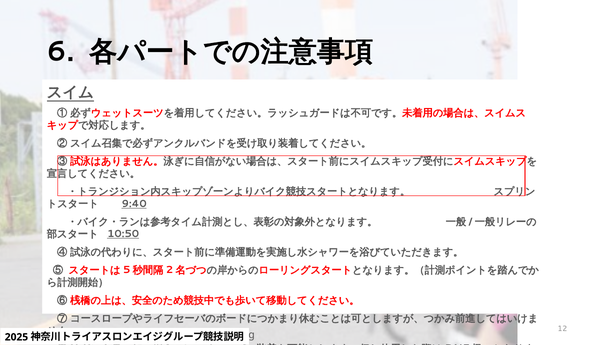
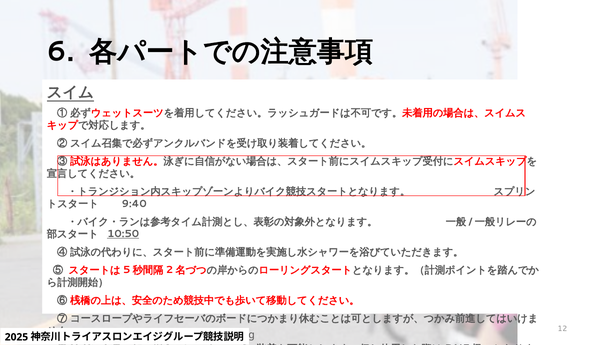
9:40 underline: present -> none
